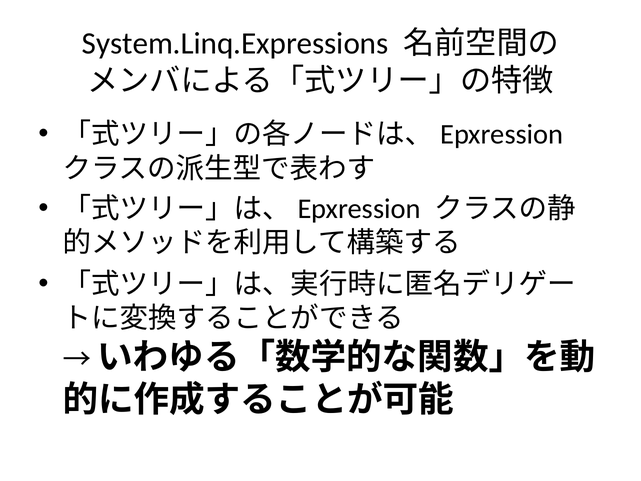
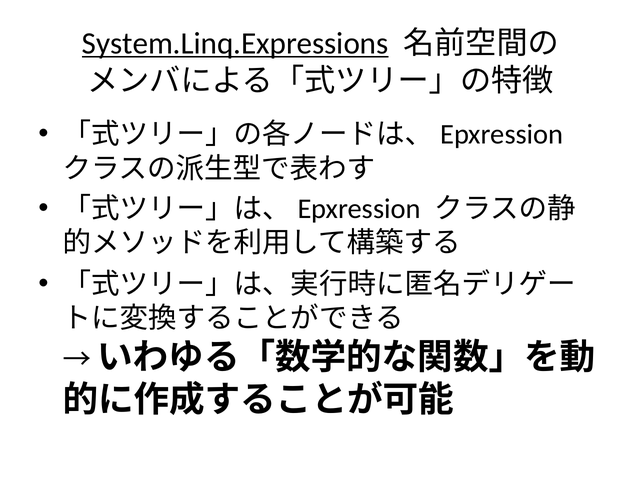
System.Linq.Expressions underline: none -> present
